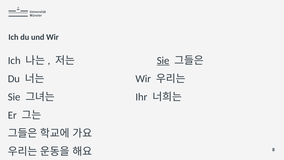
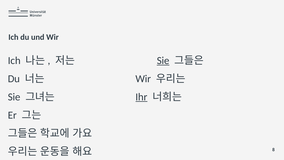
Ihr underline: none -> present
